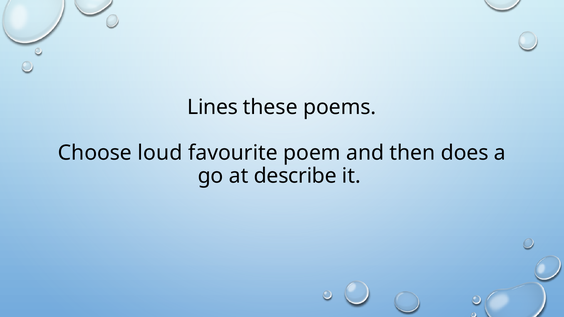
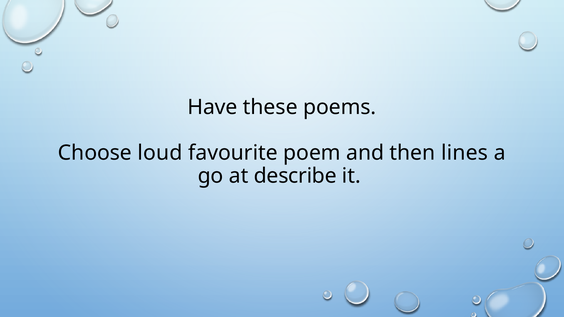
Lines: Lines -> Have
does: does -> lines
